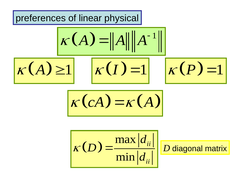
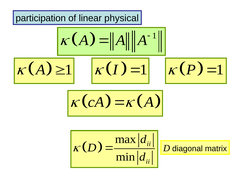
preferences: preferences -> participation
